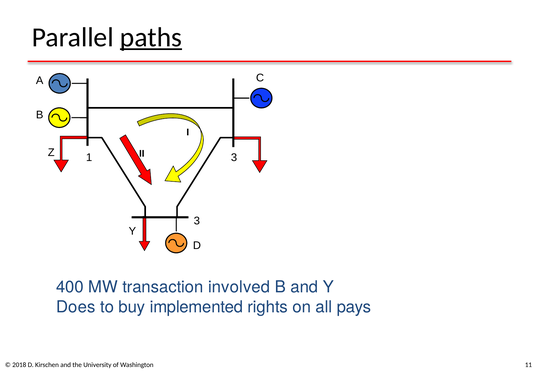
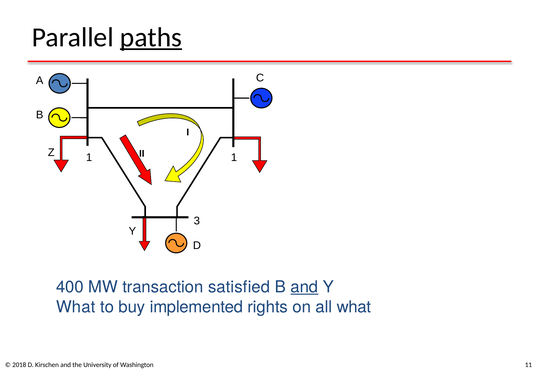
1 3: 3 -> 1
involved: involved -> satisfied
and at (304, 287) underline: none -> present
Does at (76, 307): Does -> What
all pays: pays -> what
